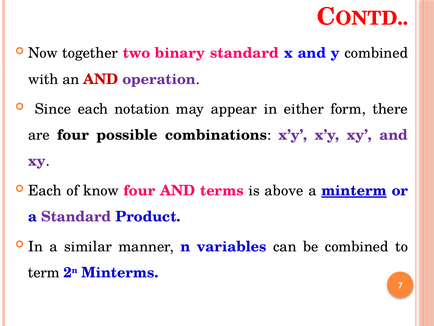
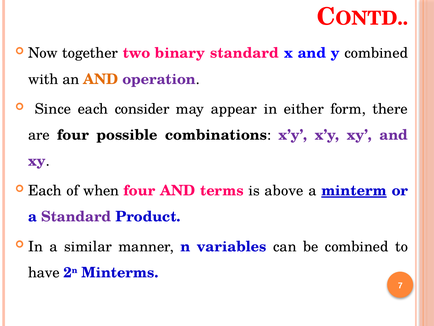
AND at (101, 79) colour: red -> orange
notation: notation -> consider
know: know -> when
term: term -> have
